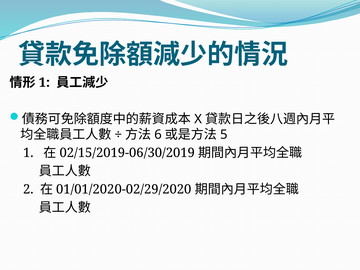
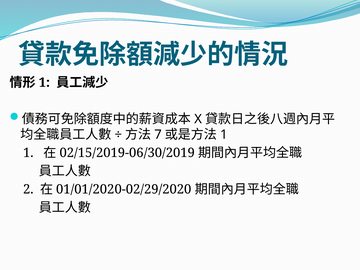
6: 6 -> 7
5 at (224, 135): 5 -> 1
